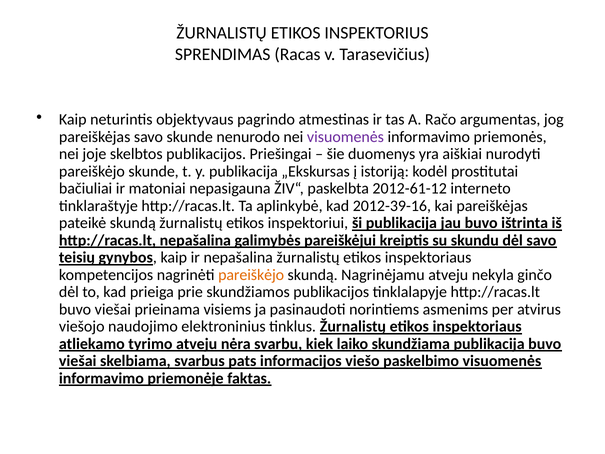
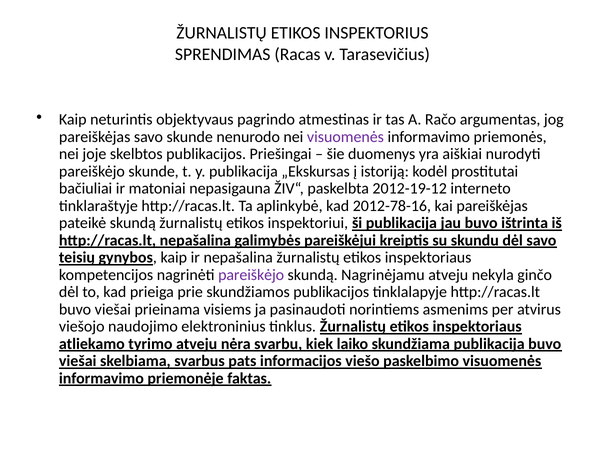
2012-61-12: 2012-61-12 -> 2012-19-12
2012-39-16: 2012-39-16 -> 2012-78-16
pareiškėjo at (251, 275) colour: orange -> purple
